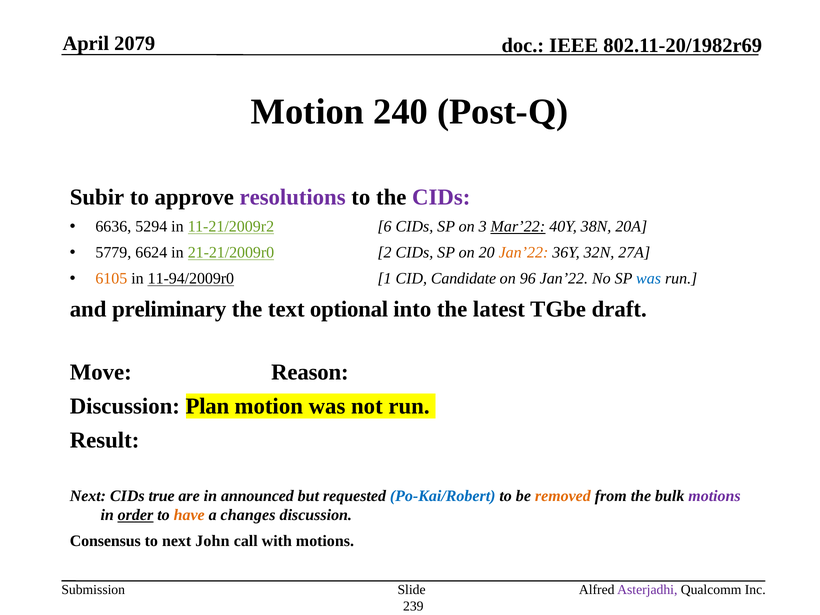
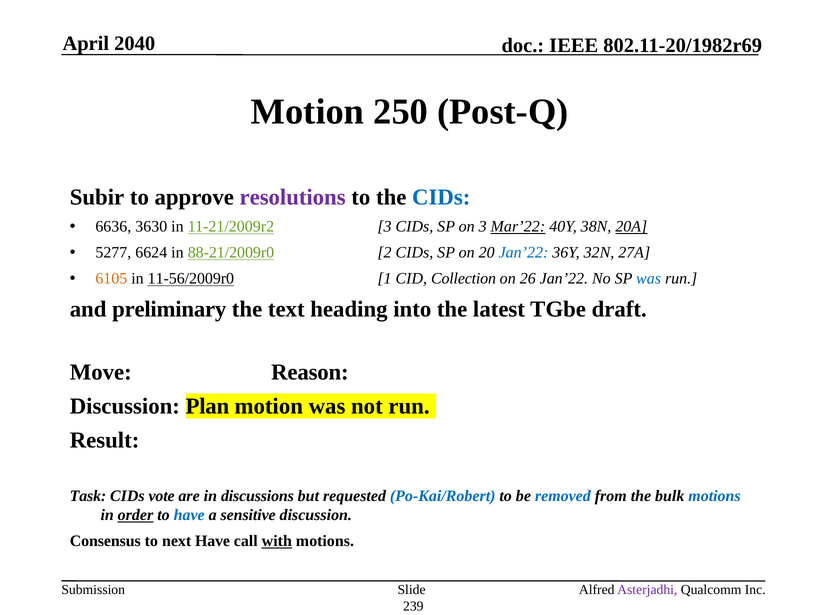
2079: 2079 -> 2040
240: 240 -> 250
CIDs at (441, 197) colour: purple -> blue
5294: 5294 -> 3630
11-21/2009r2 6: 6 -> 3
20A underline: none -> present
5779: 5779 -> 5277
21-21/2009r0: 21-21/2009r0 -> 88-21/2009r0
Jan’22 at (523, 253) colour: orange -> blue
11-94/2009r0: 11-94/2009r0 -> 11-56/2009r0
Candidate: Candidate -> Collection
96: 96 -> 26
optional: optional -> heading
Next at (88, 496): Next -> Task
true: true -> vote
announced: announced -> discussions
removed colour: orange -> blue
motions at (715, 496) colour: purple -> blue
have at (189, 515) colour: orange -> blue
changes: changes -> sensitive
next John: John -> Have
with underline: none -> present
